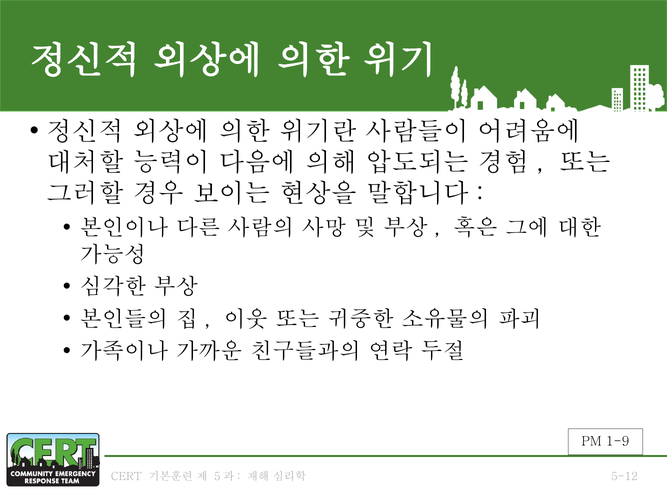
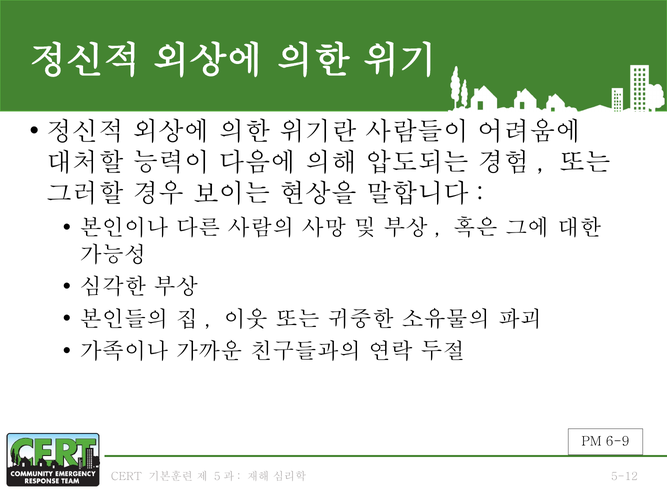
1-9: 1-9 -> 6-9
